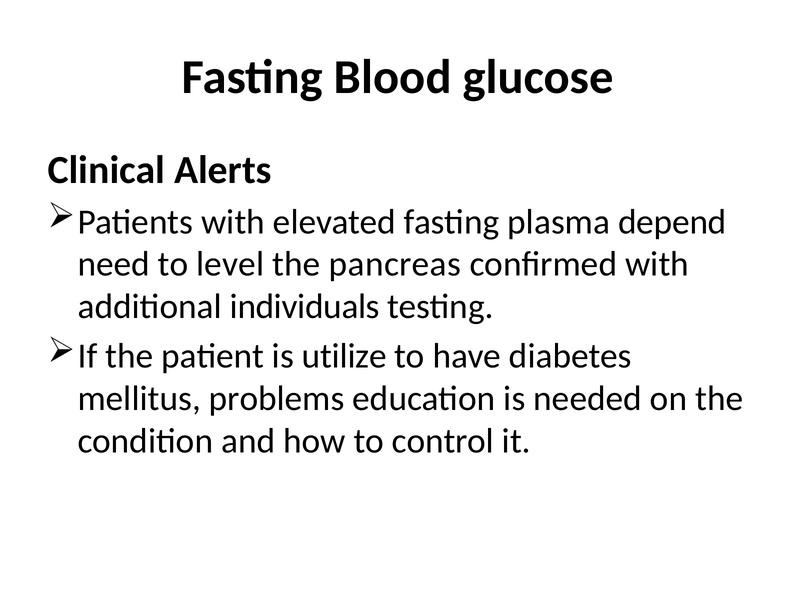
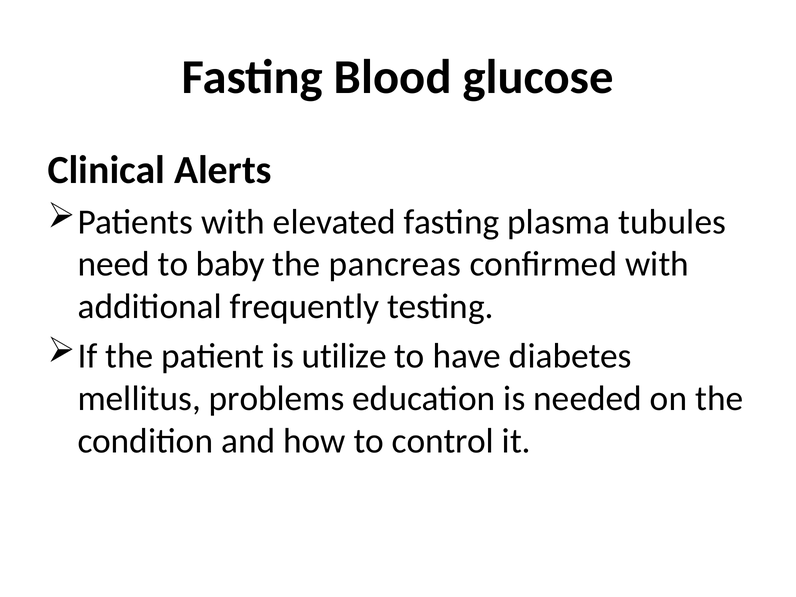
depend: depend -> tubules
level: level -> baby
individuals: individuals -> frequently
